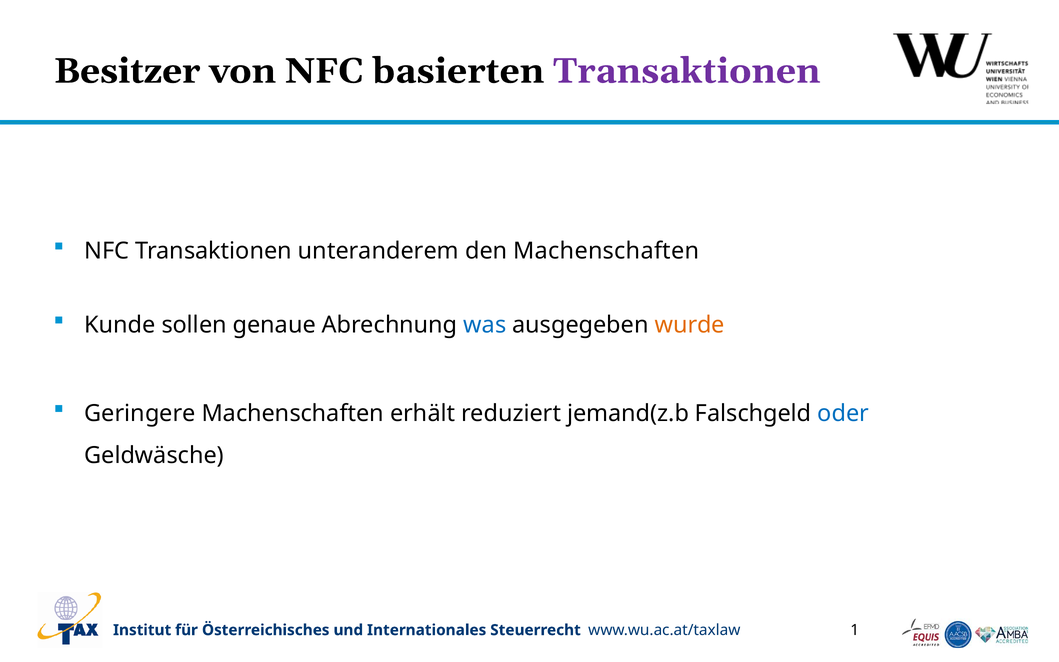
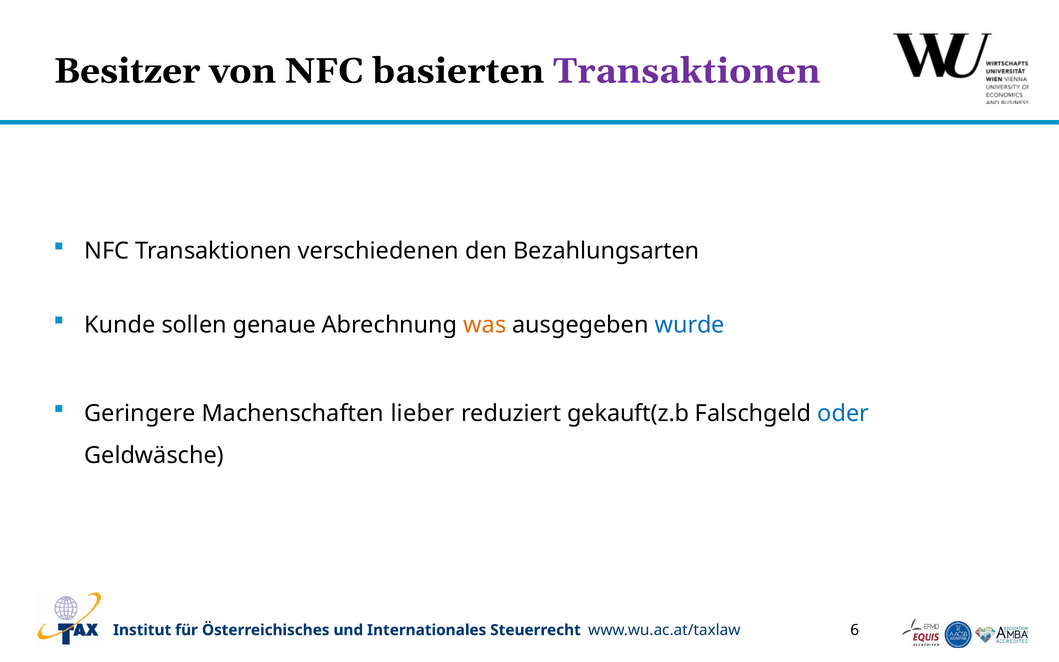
unteranderem: unteranderem -> verschiedenen
den Machenschaften: Machenschaften -> Bezahlungsarten
was colour: blue -> orange
wurde colour: orange -> blue
erhält: erhält -> lieber
jemand(z.b: jemand(z.b -> gekauft(z.b
1: 1 -> 6
